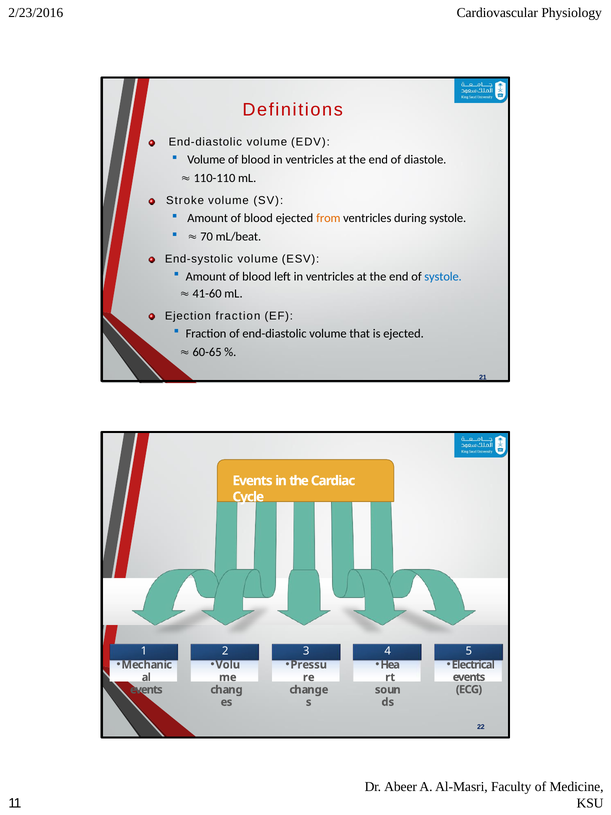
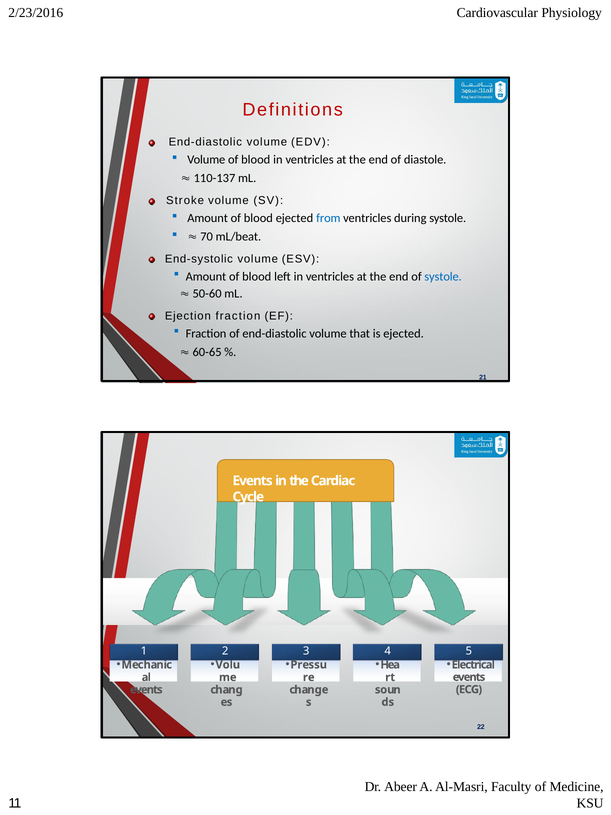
110-110: 110-110 -> 110-137
from colour: orange -> blue
41-60: 41-60 -> 50-60
